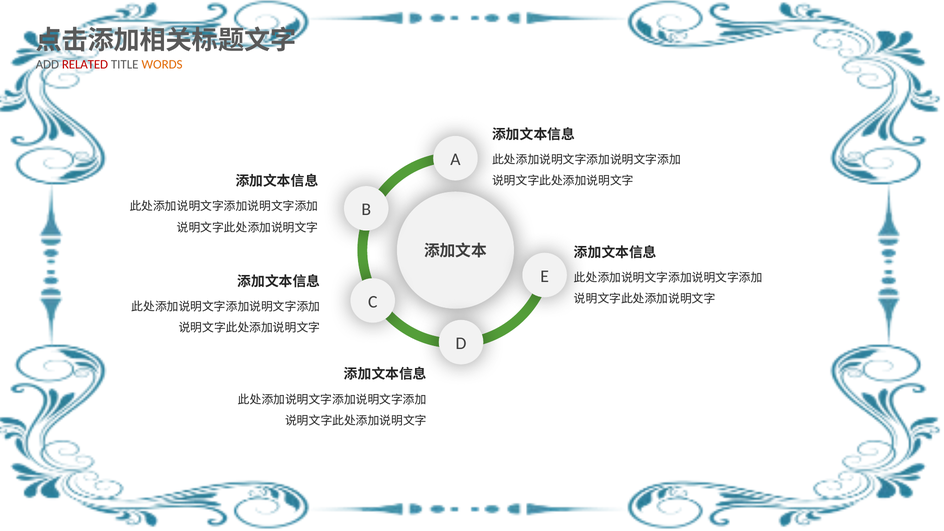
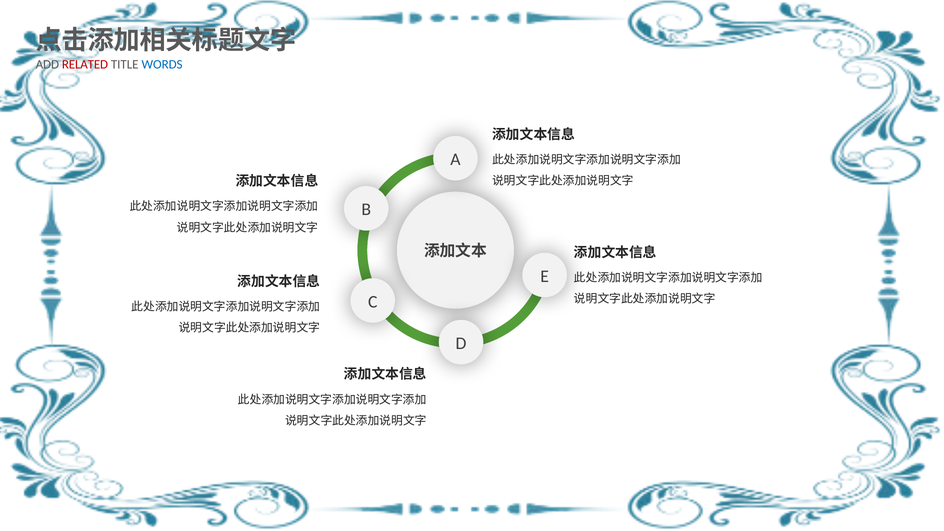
WORDS colour: orange -> blue
